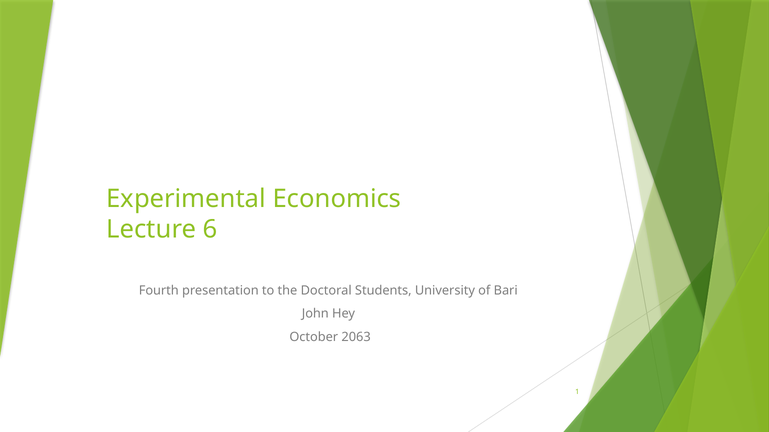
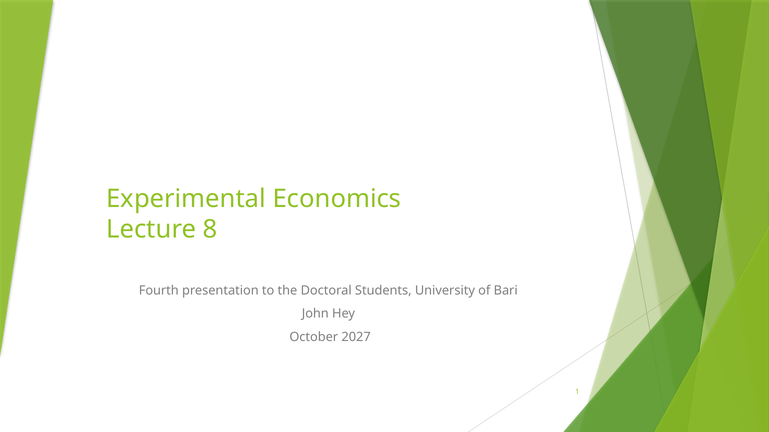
6: 6 -> 8
2063: 2063 -> 2027
